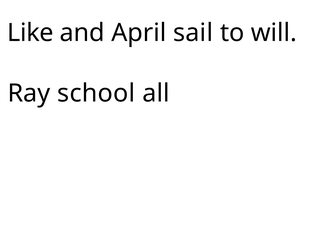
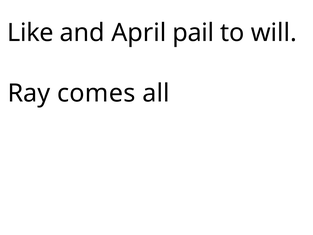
sail: sail -> pail
school: school -> comes
